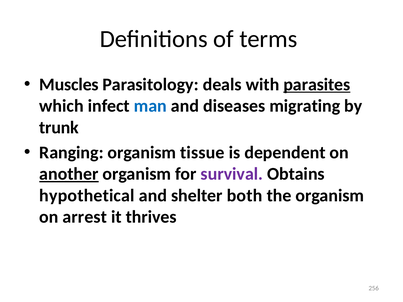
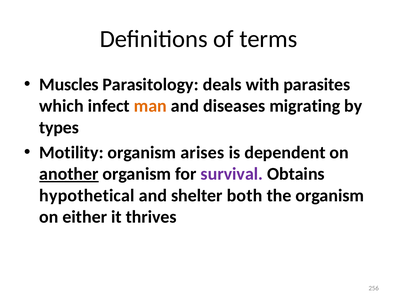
parasites underline: present -> none
man colour: blue -> orange
trunk: trunk -> types
Ranging: Ranging -> Motility
tissue: tissue -> arises
arrest: arrest -> either
